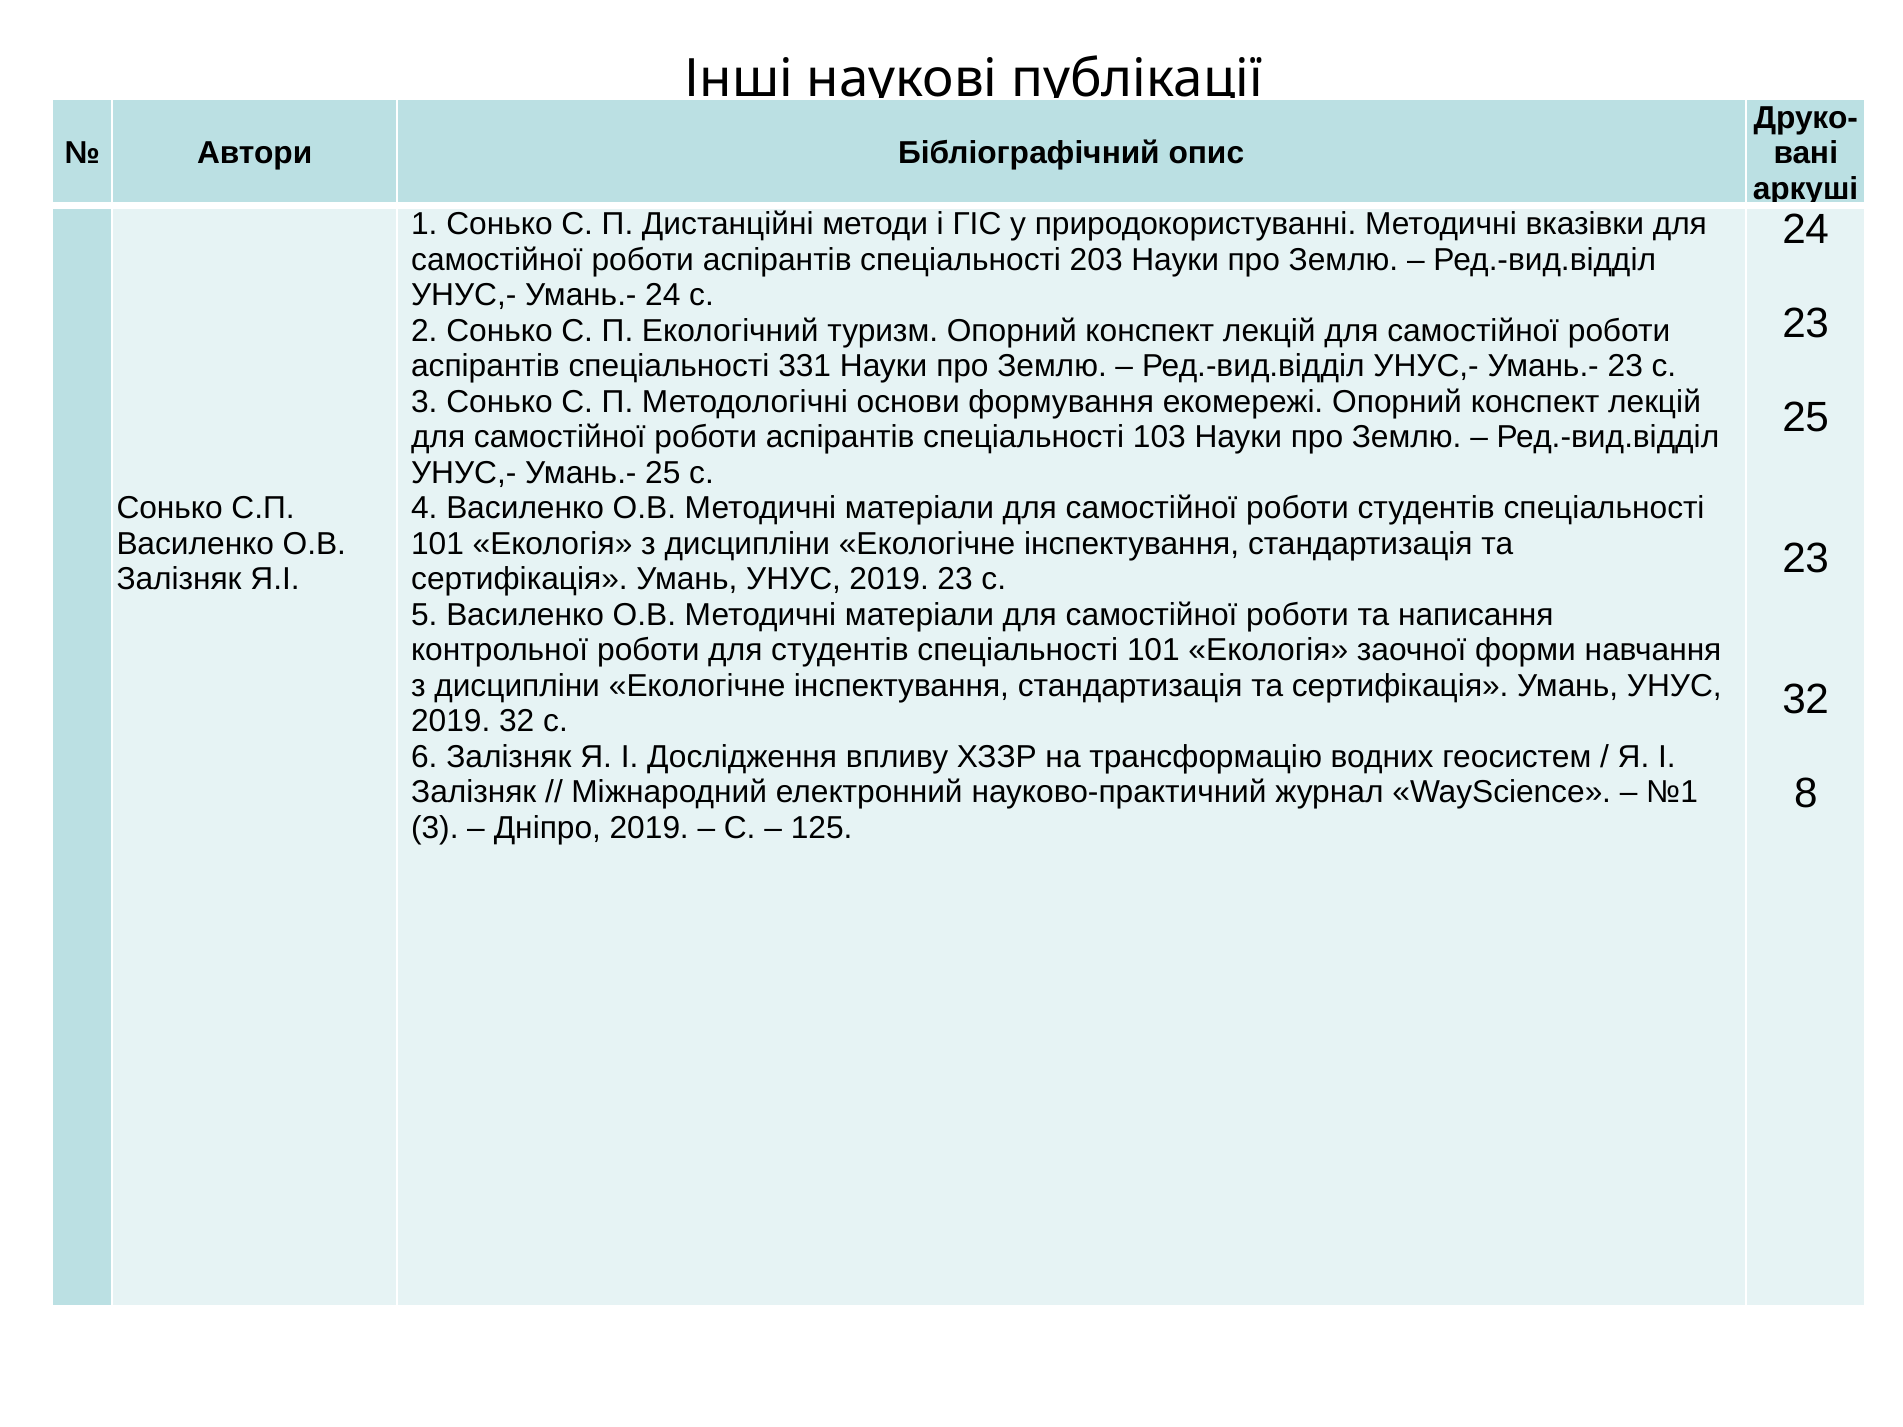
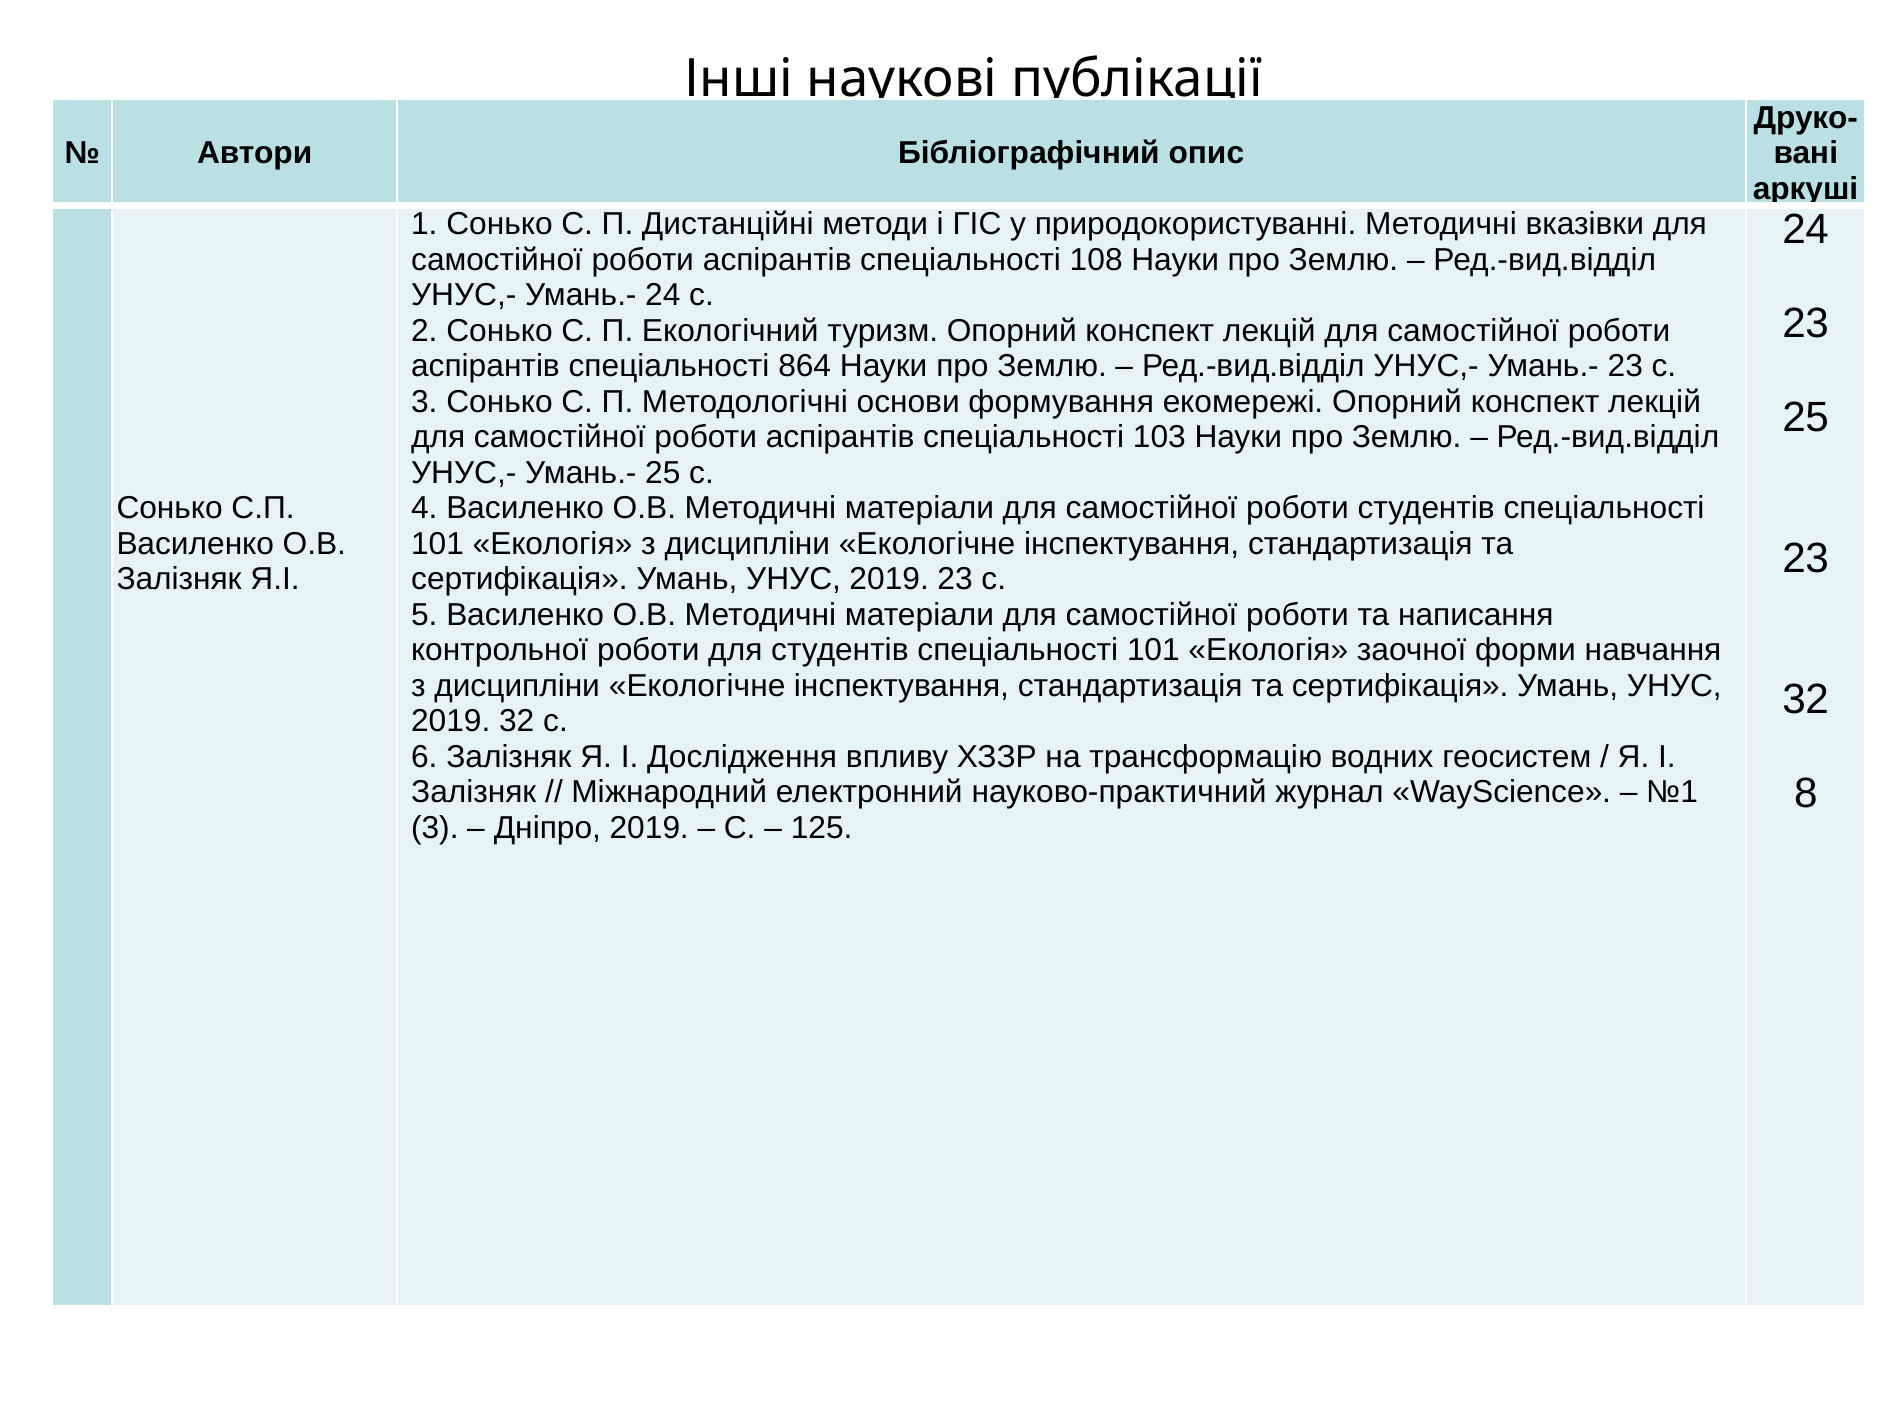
203: 203 -> 108
331: 331 -> 864
